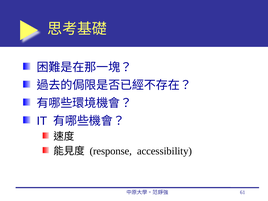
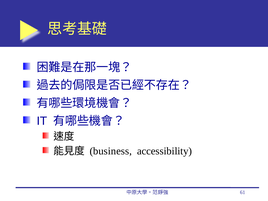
response: response -> business
